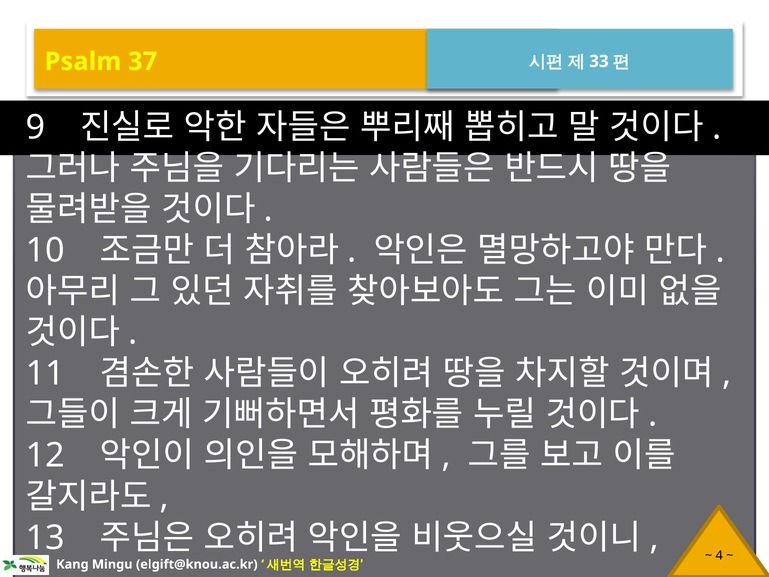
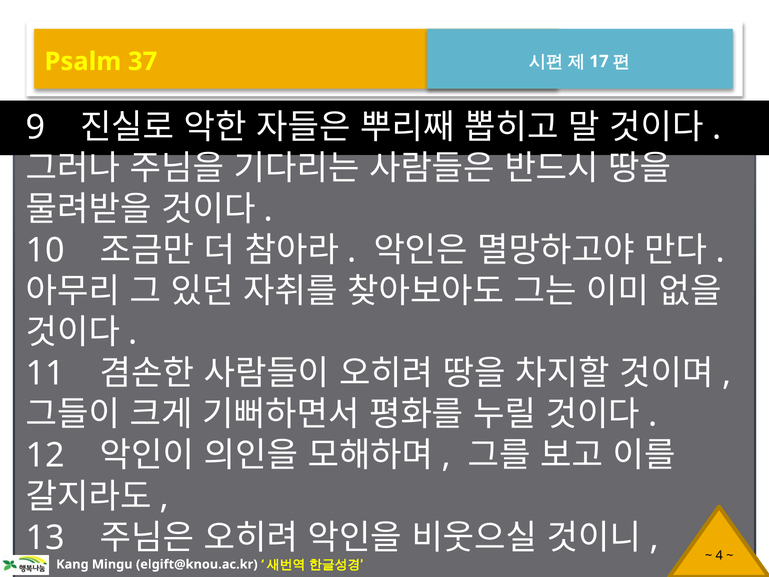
33: 33 -> 17
